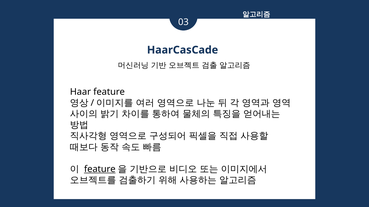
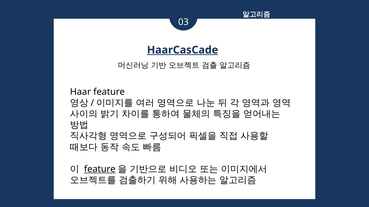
HaarCasCade underline: none -> present
